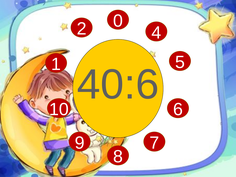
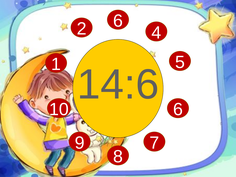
2 0: 0 -> 6
40:6: 40:6 -> 14:6
